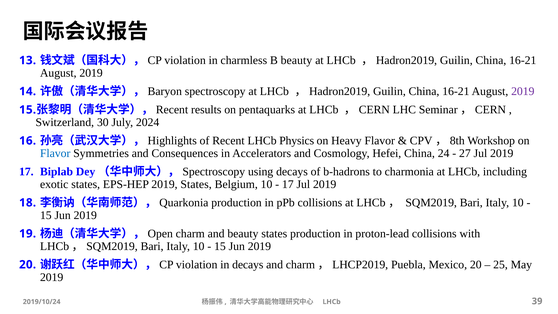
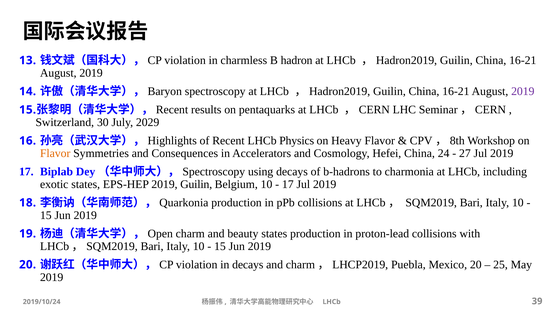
B beauty: beauty -> hadron
2024: 2024 -> 2029
Flavor at (55, 153) colour: blue -> orange
2019 States: States -> Guilin
